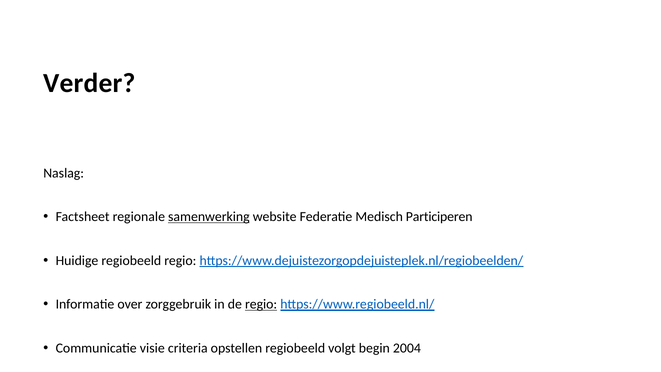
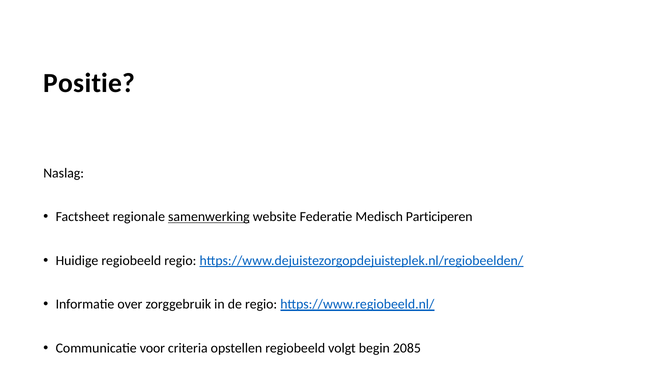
Verder: Verder -> Positie
regio at (261, 304) underline: present -> none
visie: visie -> voor
2004: 2004 -> 2085
